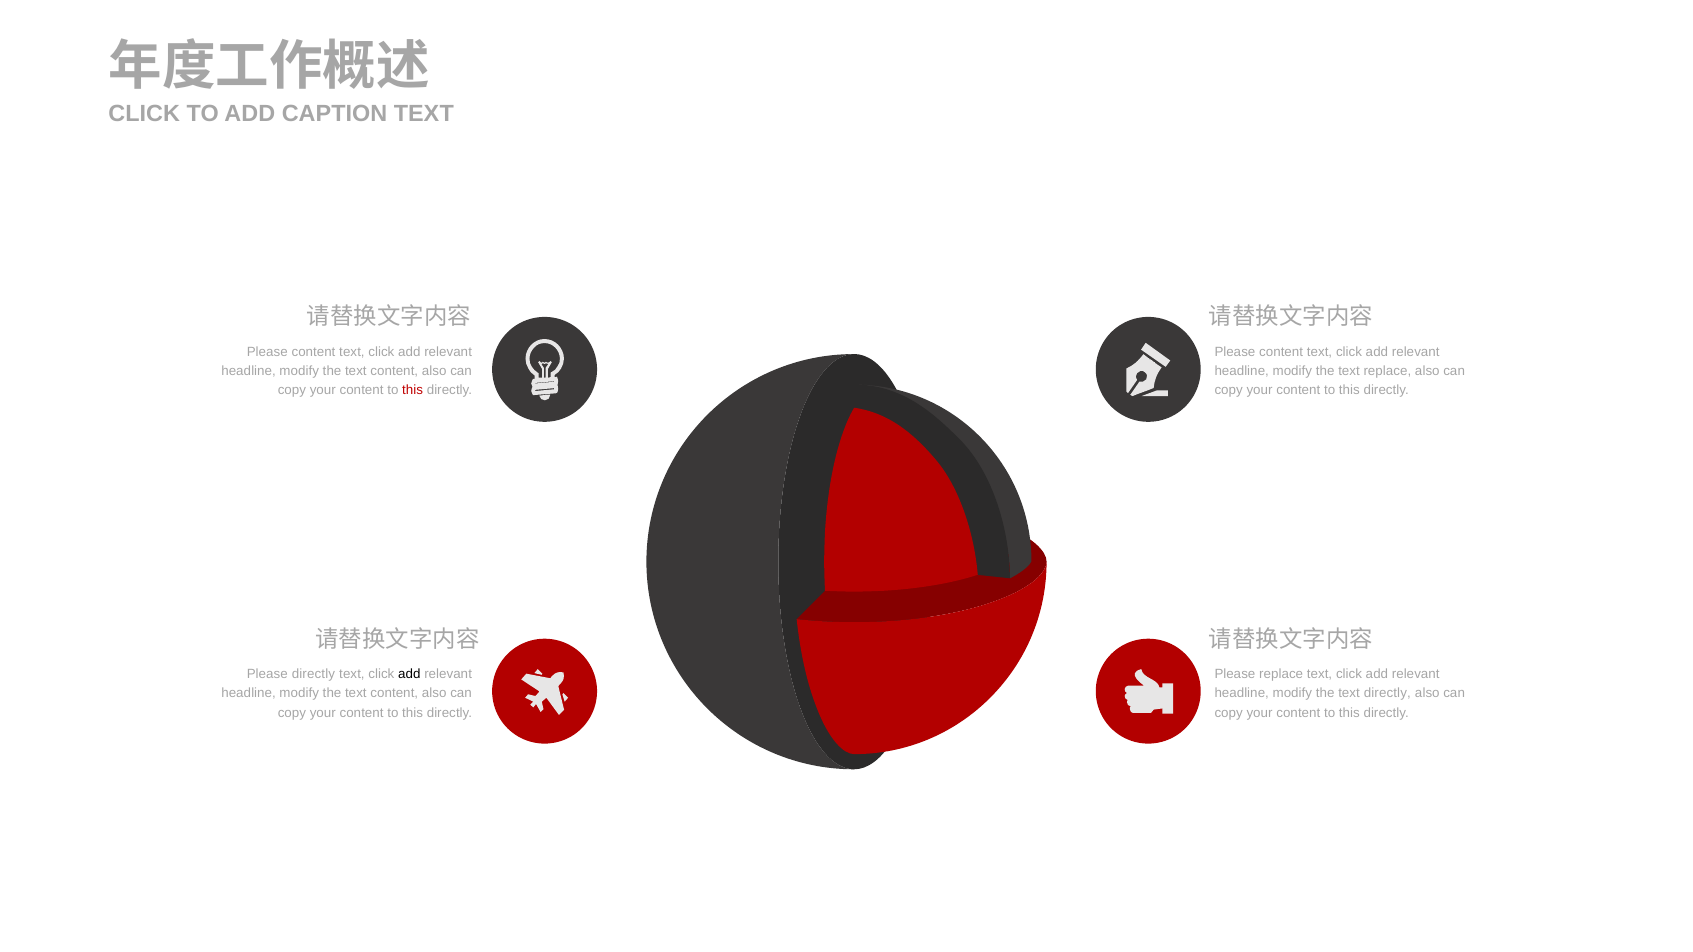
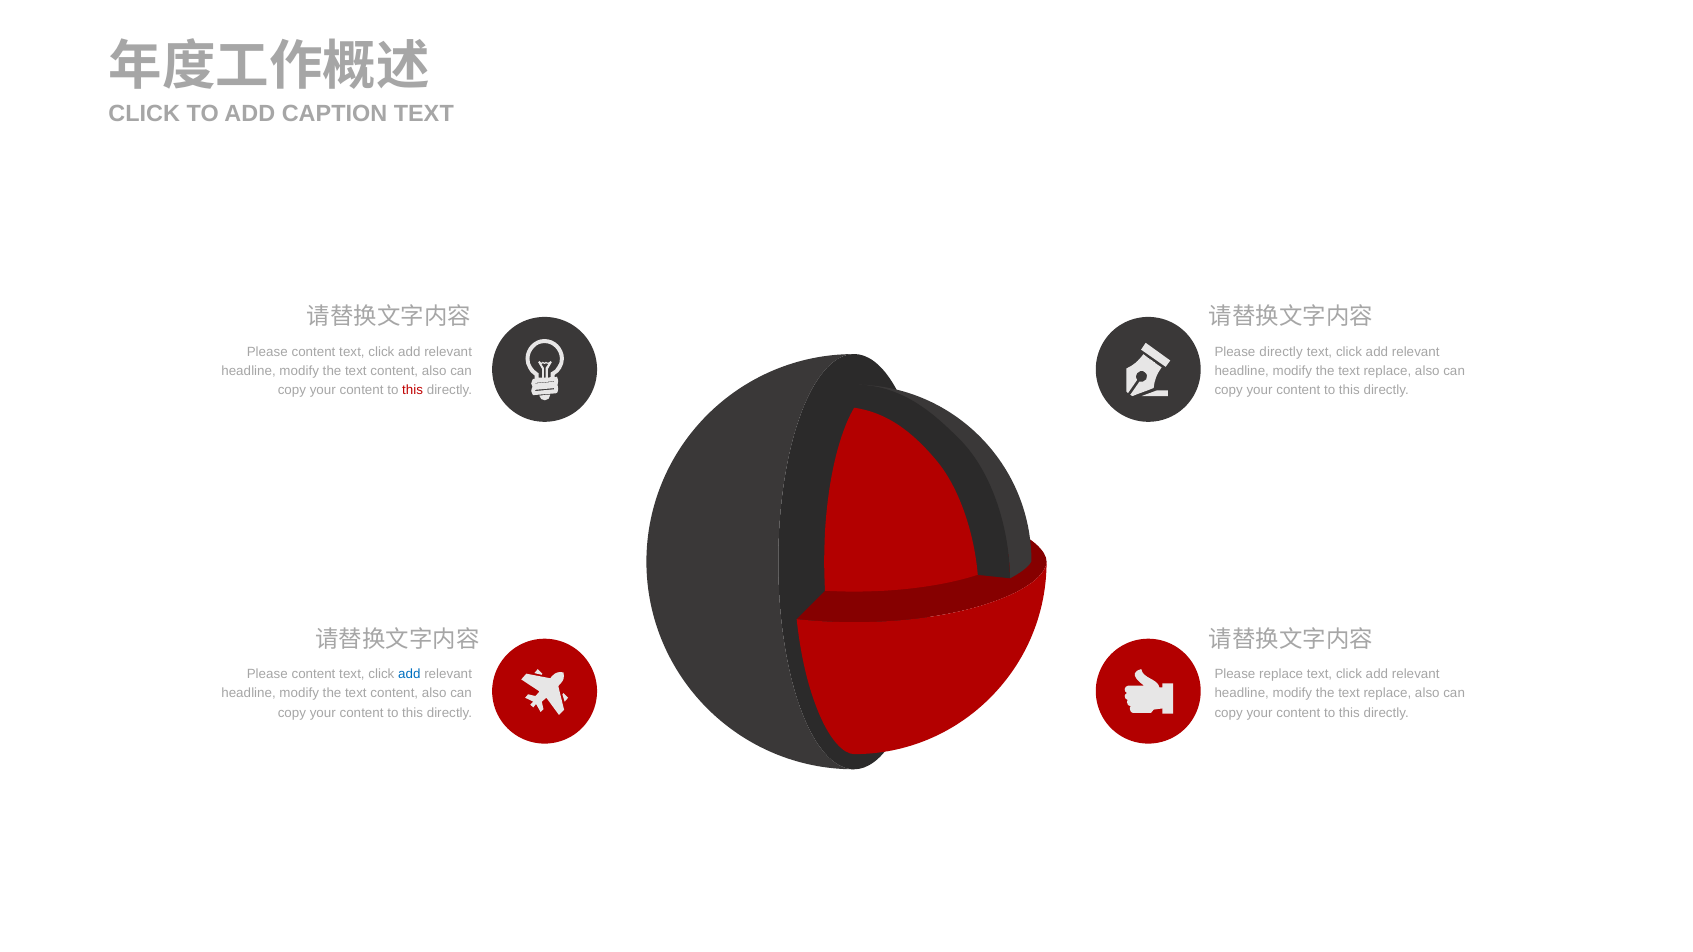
content at (1281, 352): content -> directly
directly at (313, 674): directly -> content
add at (409, 674) colour: black -> blue
directly at (1387, 694): directly -> replace
